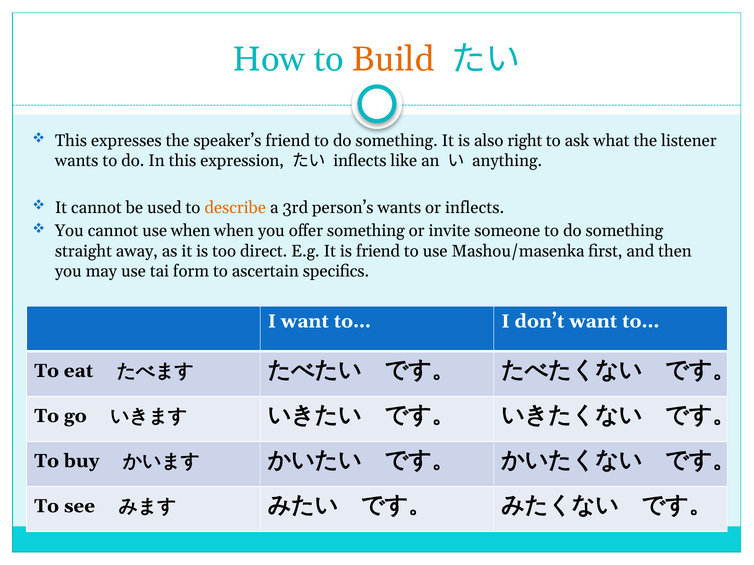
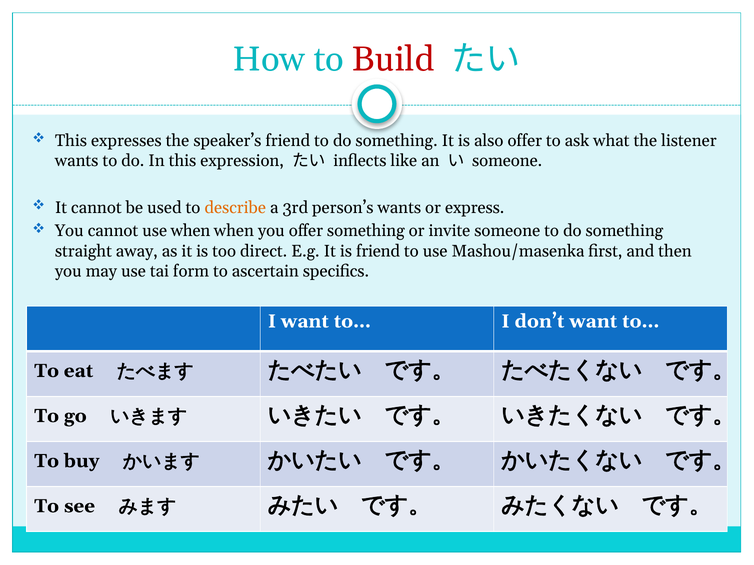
Build colour: orange -> red
also right: right -> offer
anything at (507, 161): anything -> someone
or inflects: inflects -> express
